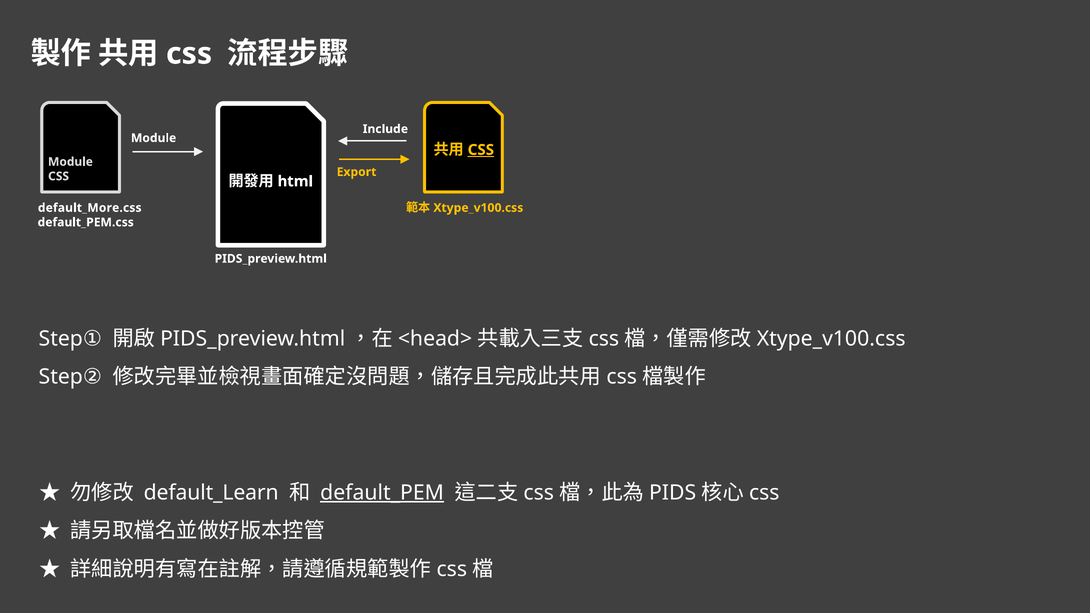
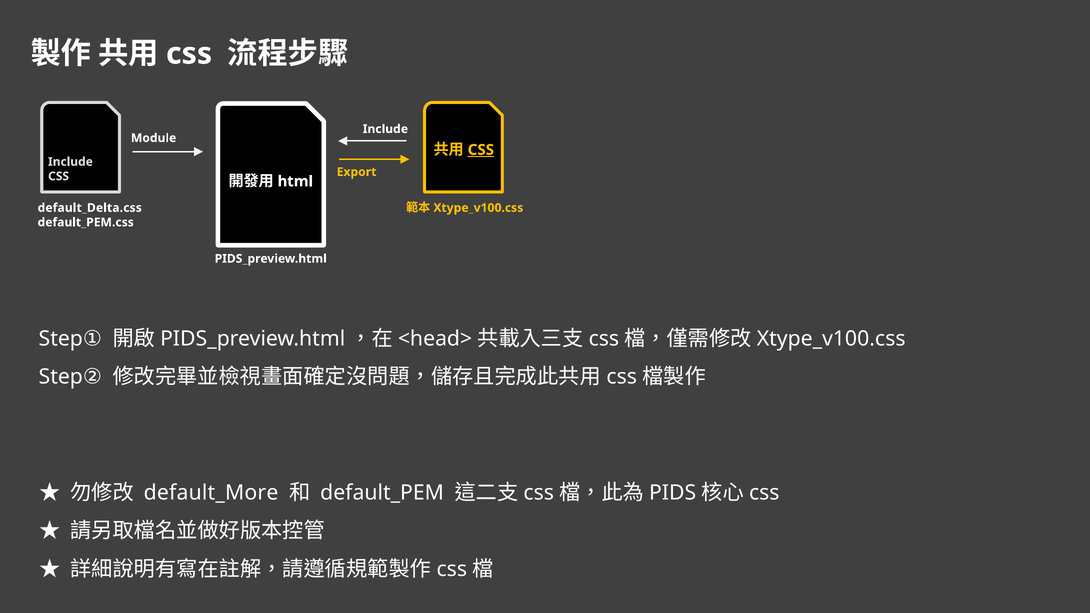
Module at (70, 162): Module -> Include
default_More.css: default_More.css -> default_Delta.css
default_Learn: default_Learn -> default_More
default_PEM underline: present -> none
